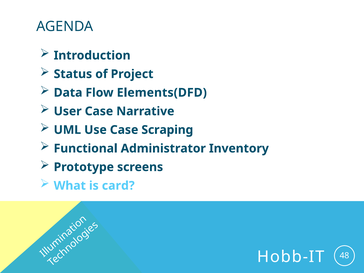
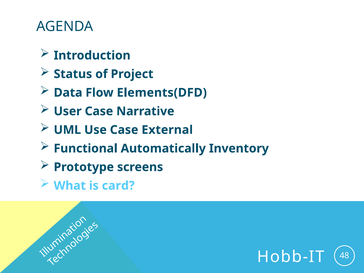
Scraping: Scraping -> External
Administrator: Administrator -> Automatically
